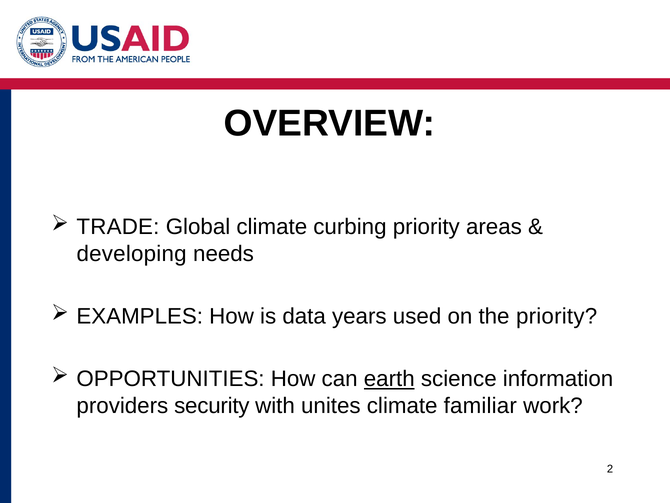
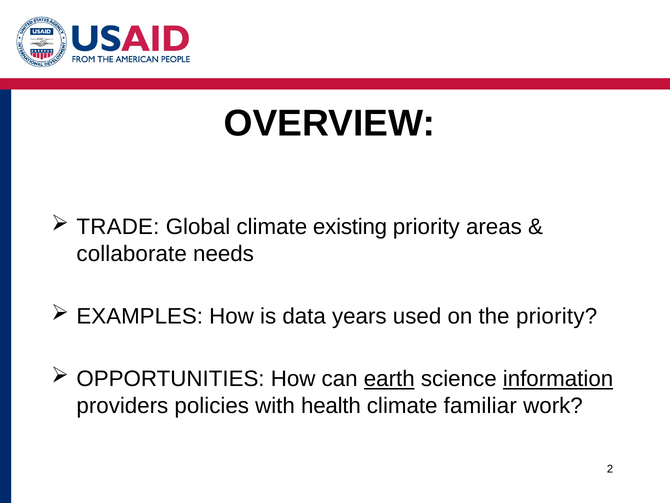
curbing: curbing -> existing
developing: developing -> collaborate
information underline: none -> present
security: security -> policies
unites: unites -> health
